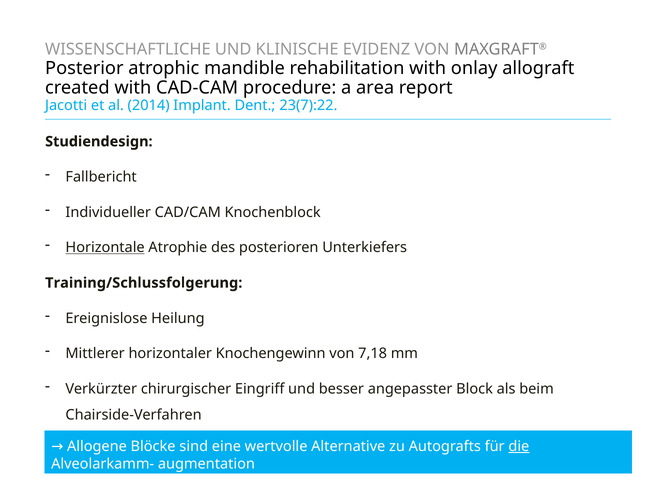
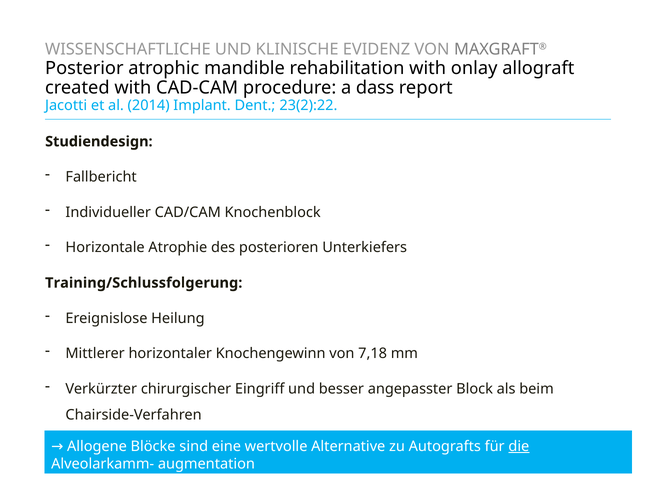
area: area -> dass
23(7):22: 23(7):22 -> 23(2):22
Horizontale underline: present -> none
